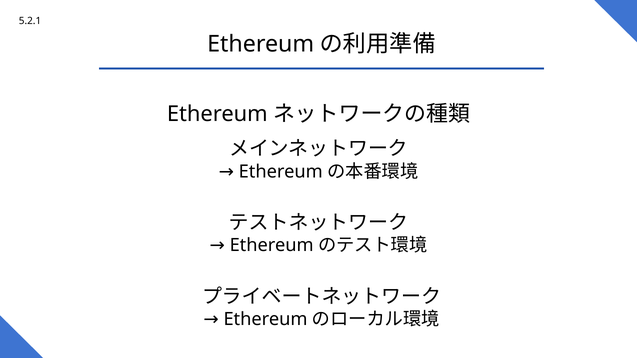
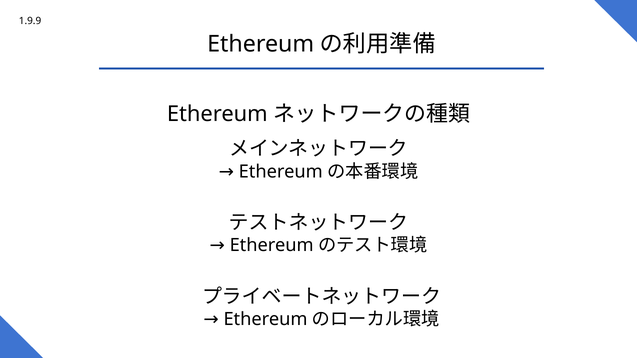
5.2.1: 5.2.1 -> 1.9.9
